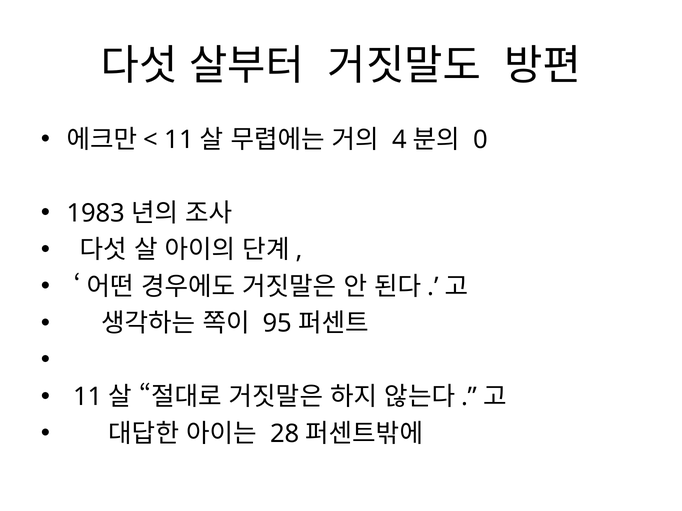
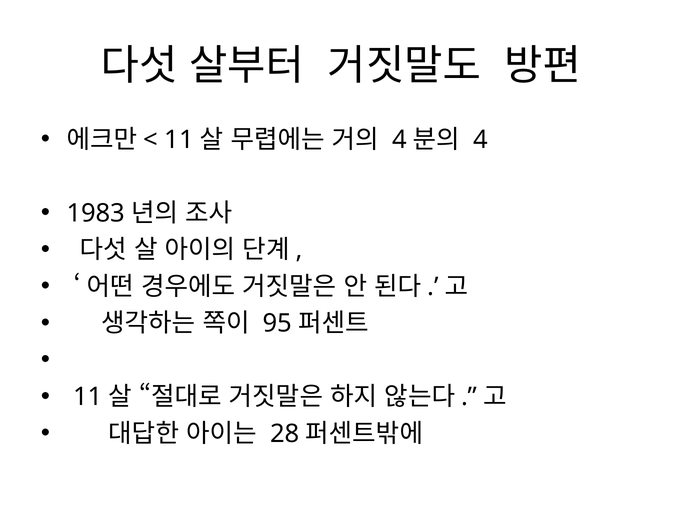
0 at (480, 140): 0 -> 4
